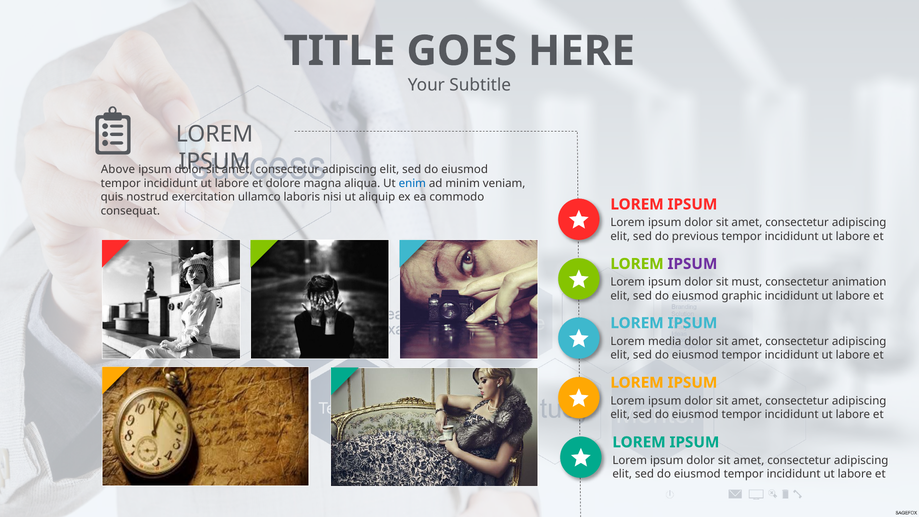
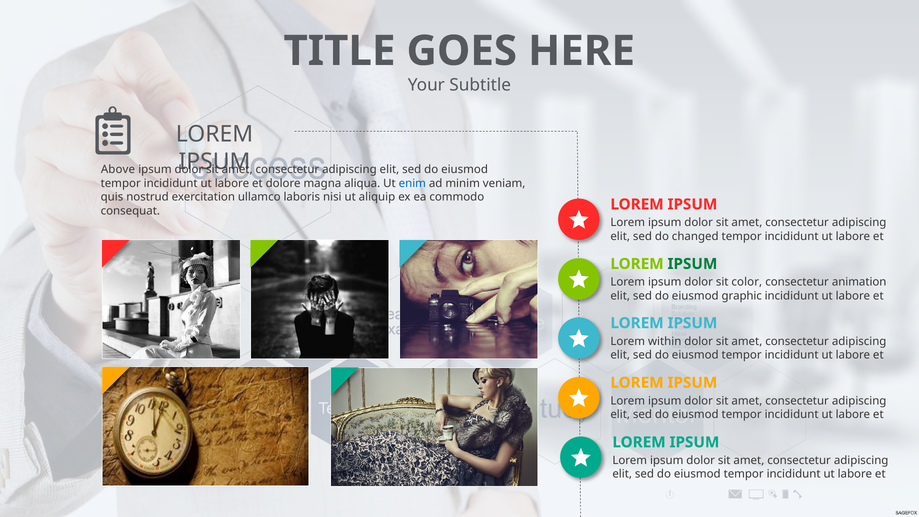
previous: previous -> changed
IPSUM at (692, 264) colour: purple -> green
must: must -> color
media: media -> within
